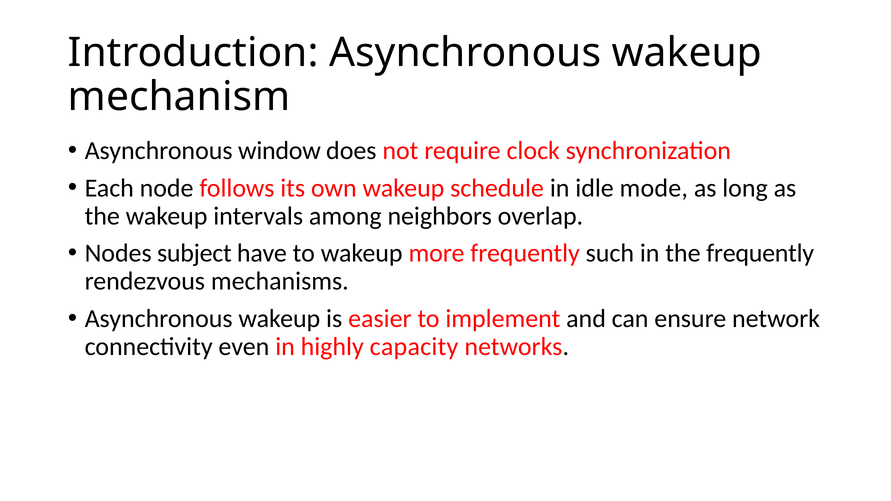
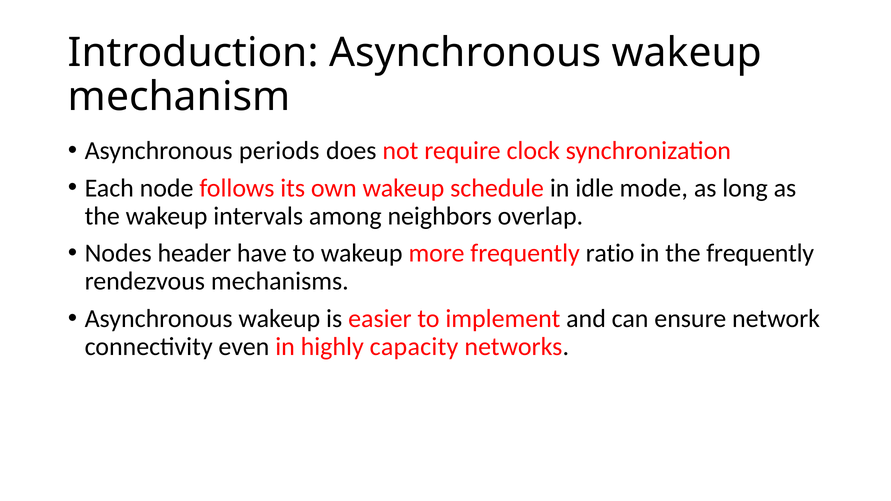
window: window -> periods
subject: subject -> header
such: such -> ratio
